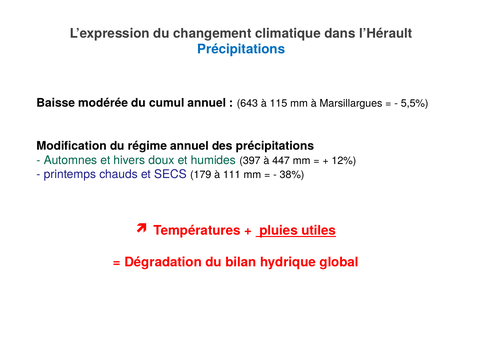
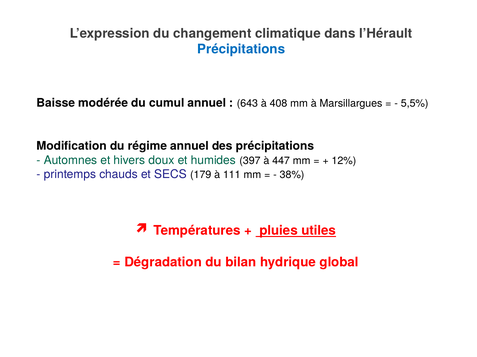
115: 115 -> 408
